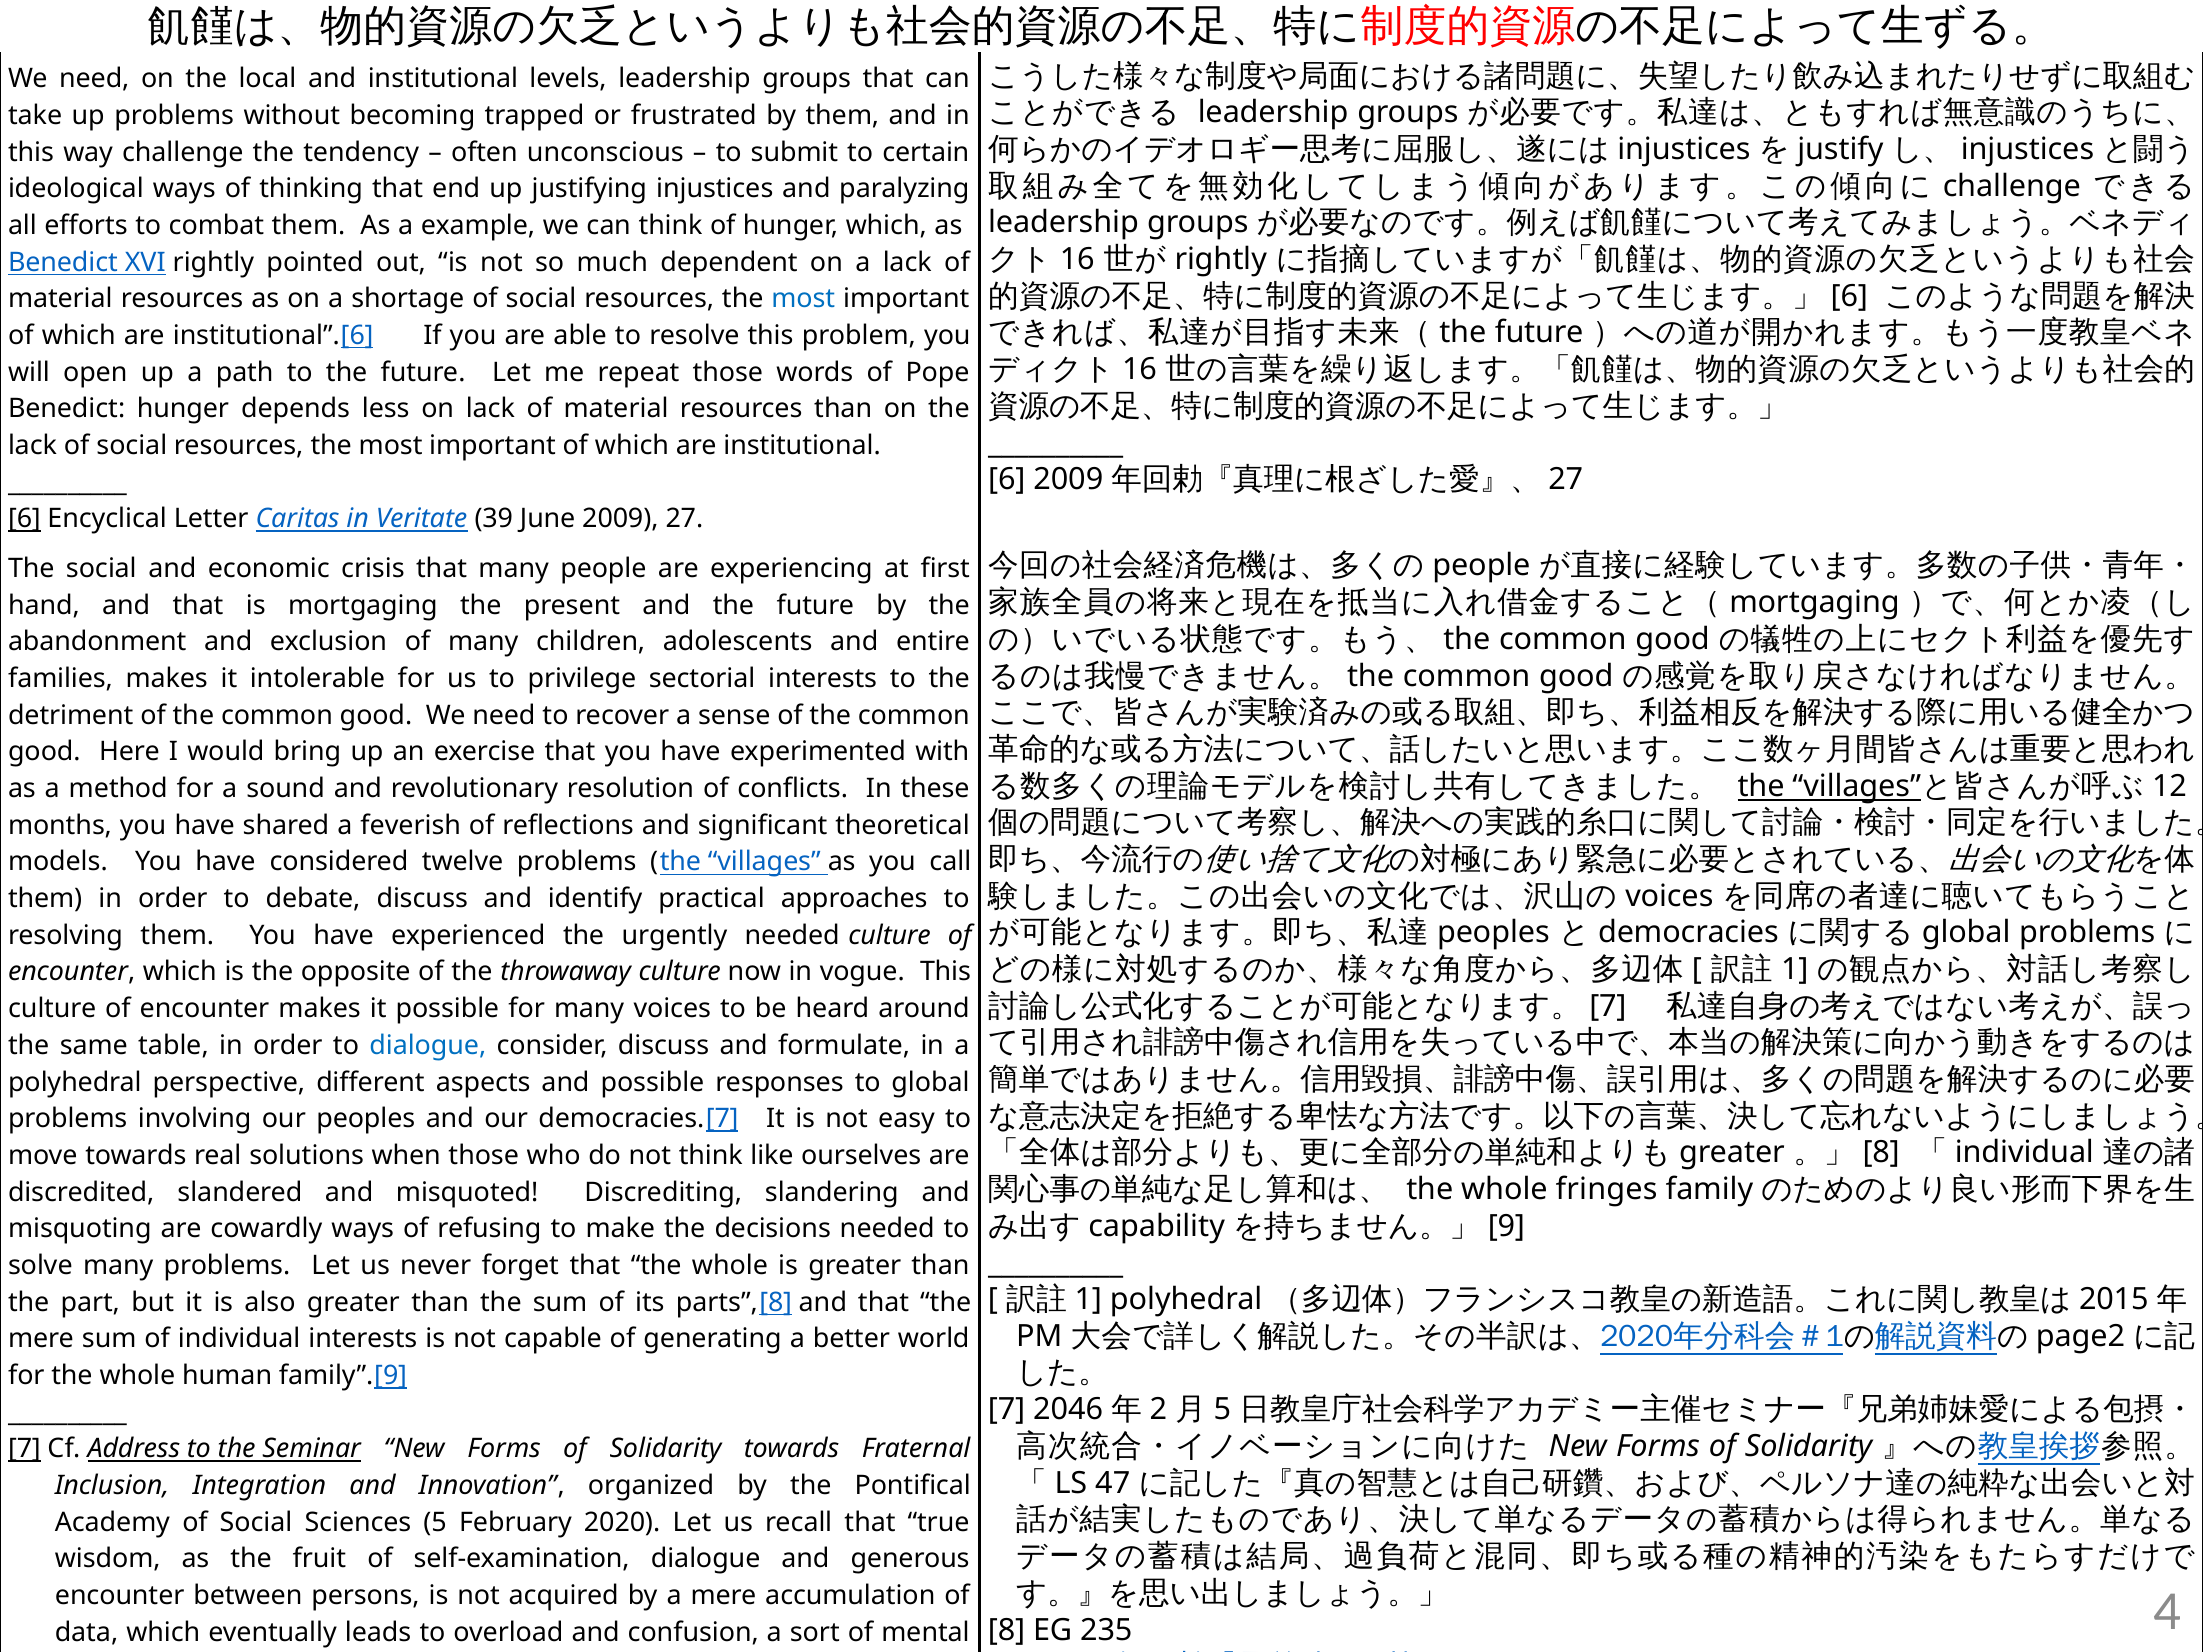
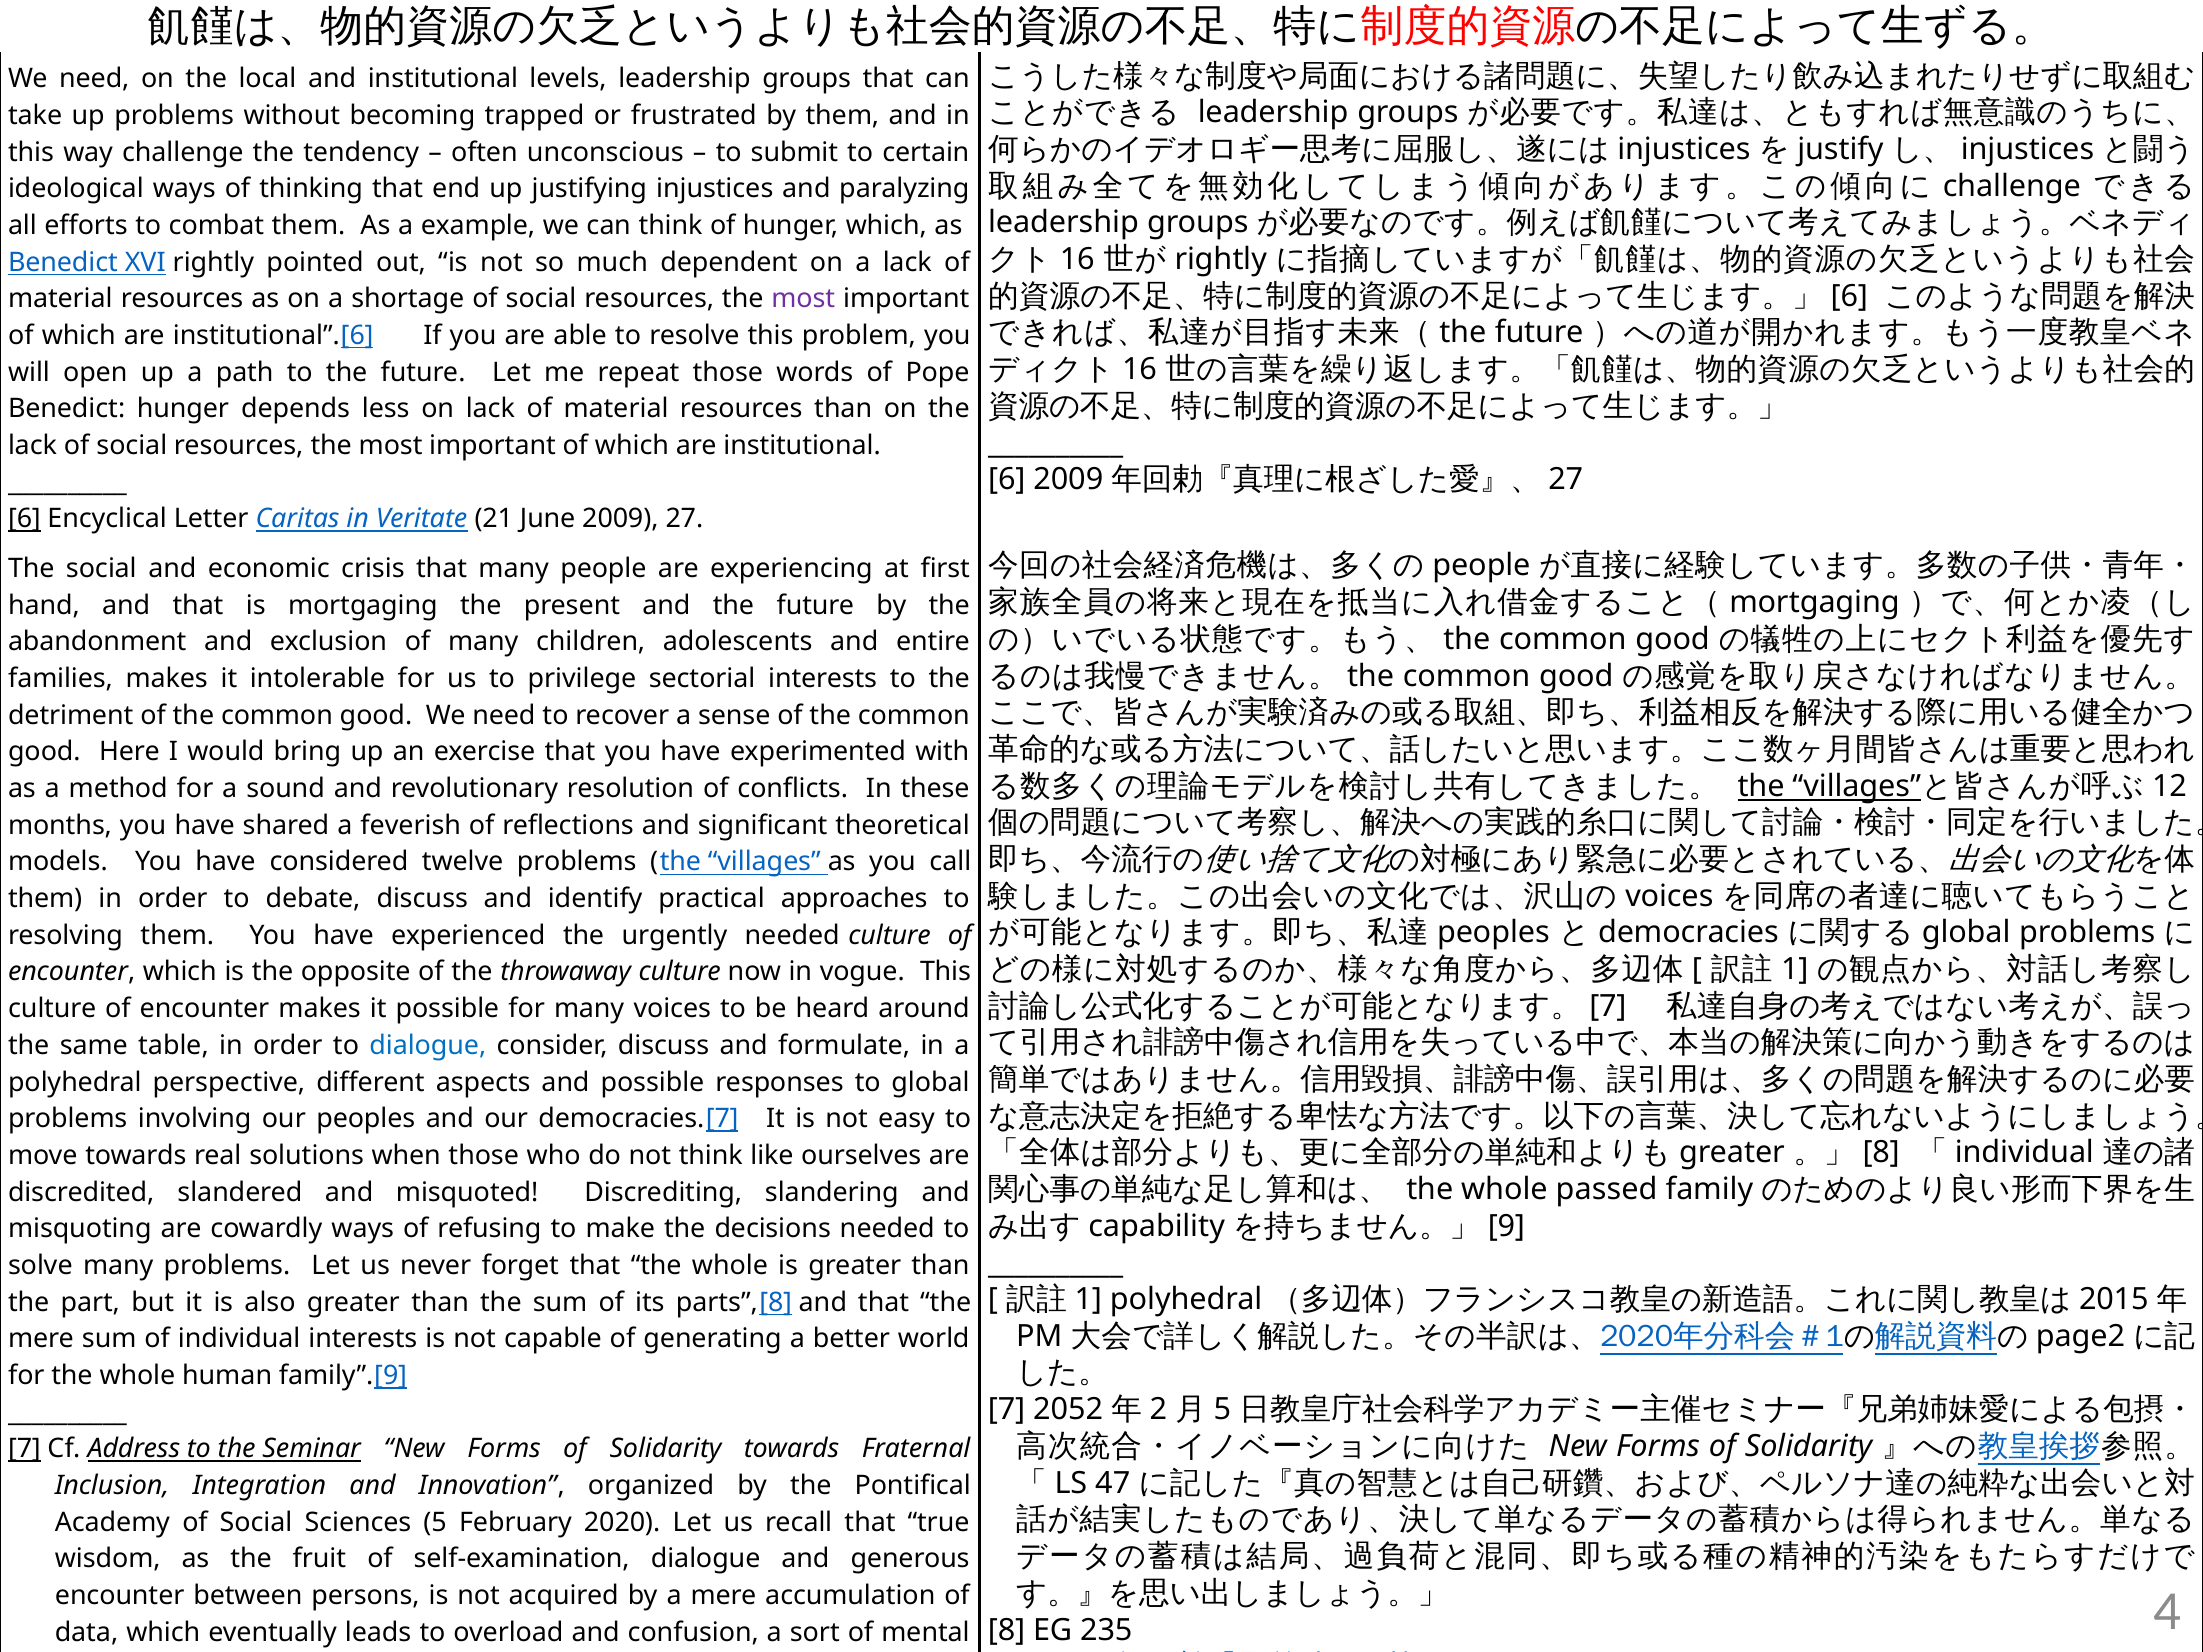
most at (803, 299) colour: blue -> purple
39: 39 -> 21
fringes: fringes -> passed
2046: 2046 -> 2052
